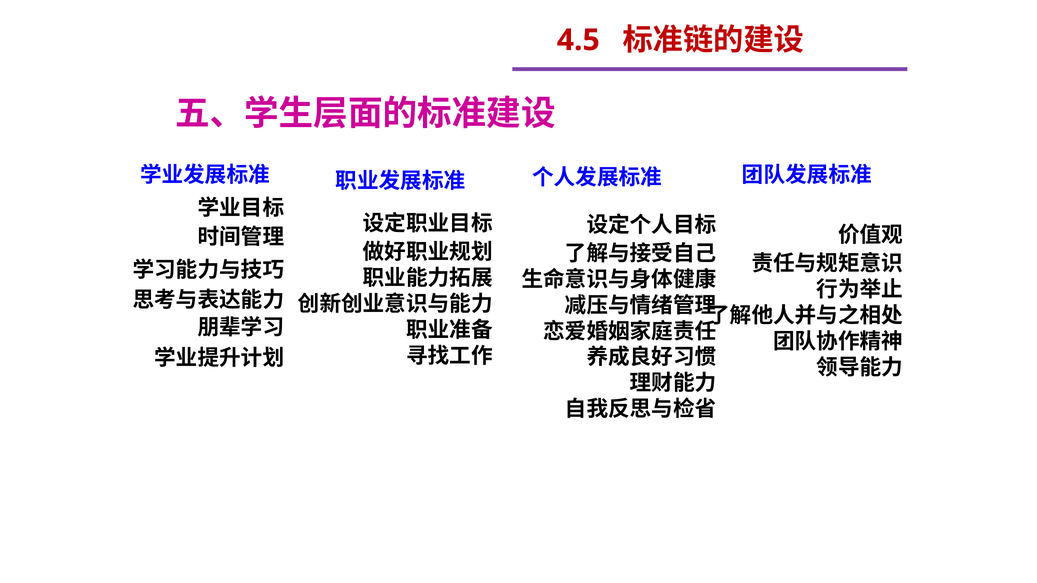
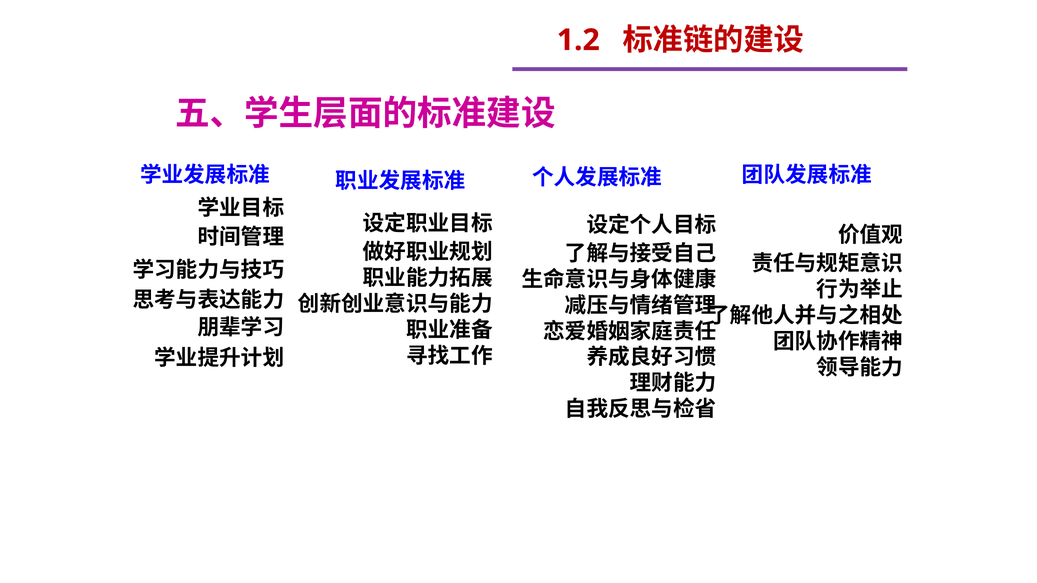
4.5: 4.5 -> 1.2
